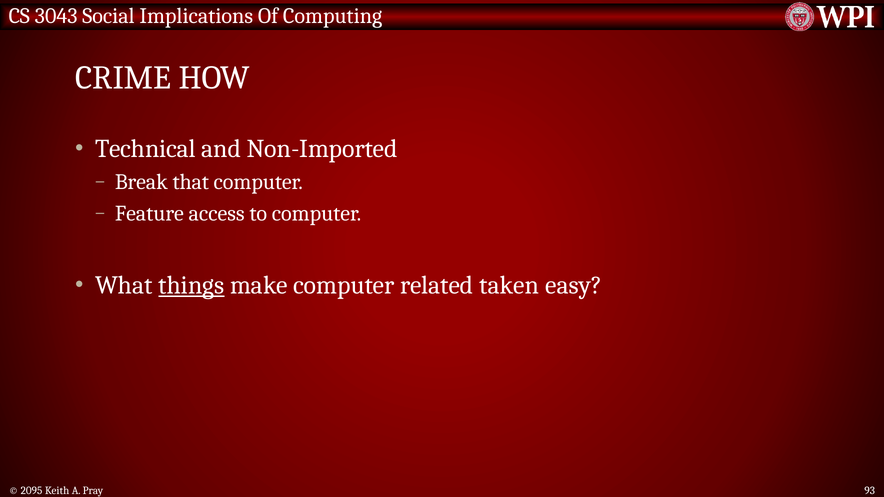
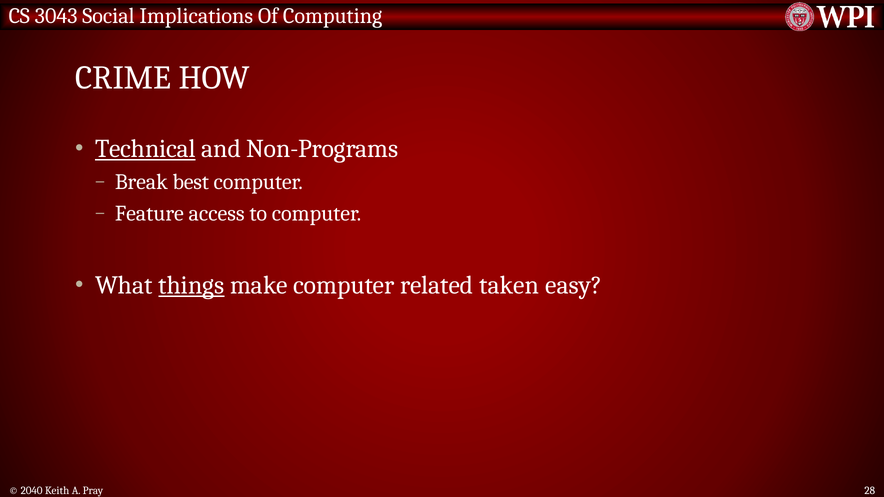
Technical underline: none -> present
Non-Imported: Non-Imported -> Non-Programs
that: that -> best
2095: 2095 -> 2040
93: 93 -> 28
